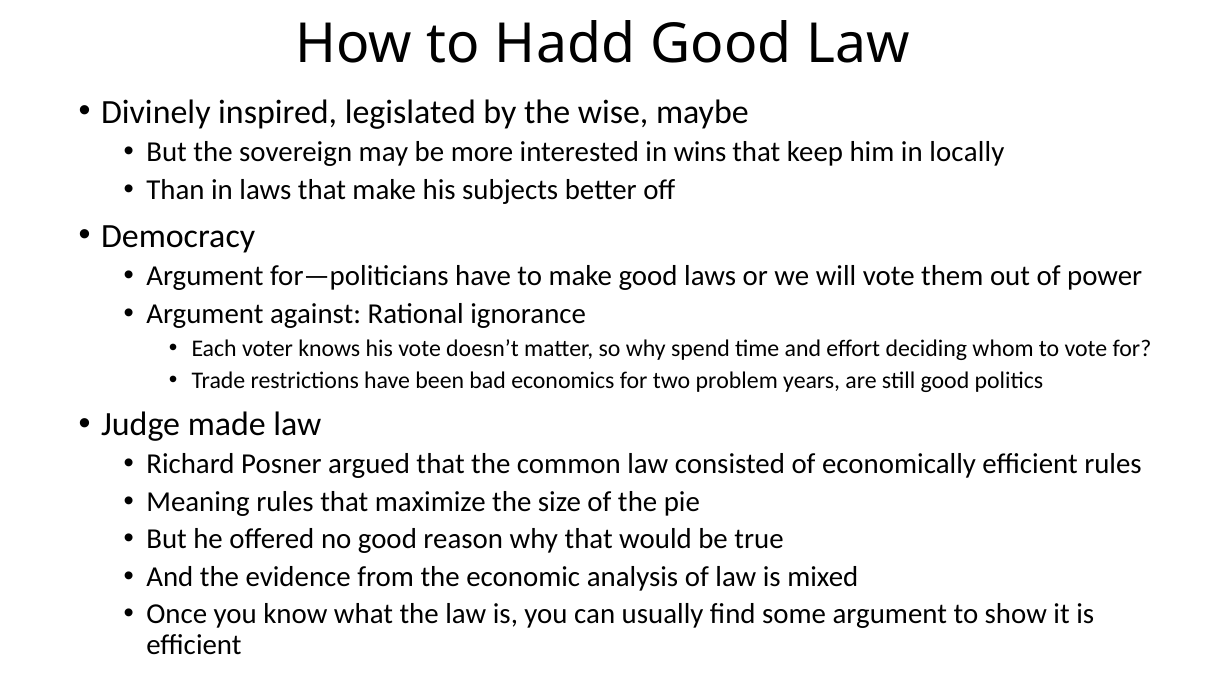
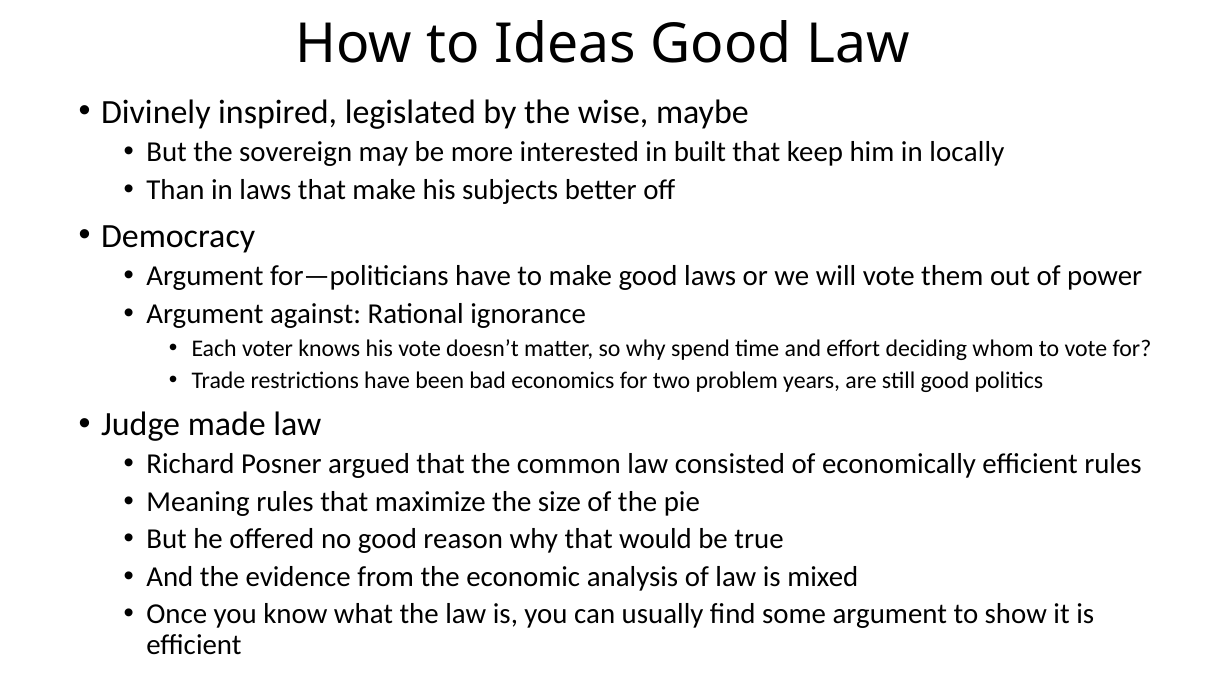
Hadd: Hadd -> Ideas
wins: wins -> built
